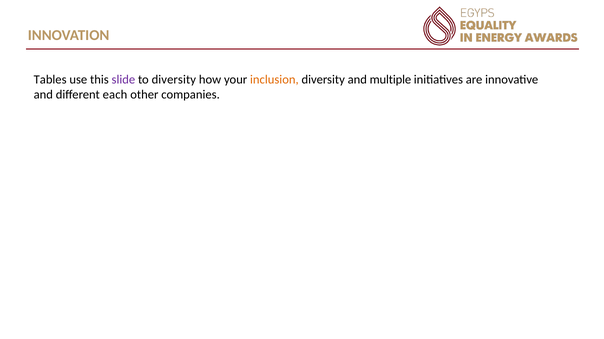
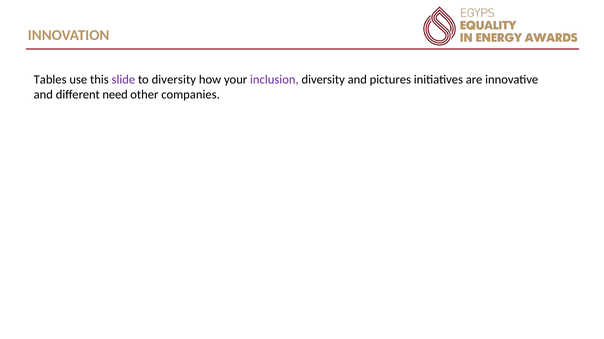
inclusion colour: orange -> purple
multiple: multiple -> pictures
each: each -> need
